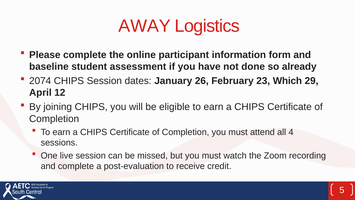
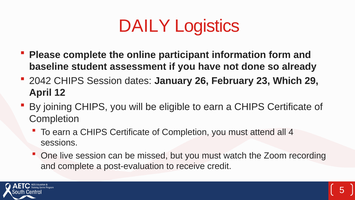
AWAY: AWAY -> DAILY
2074: 2074 -> 2042
